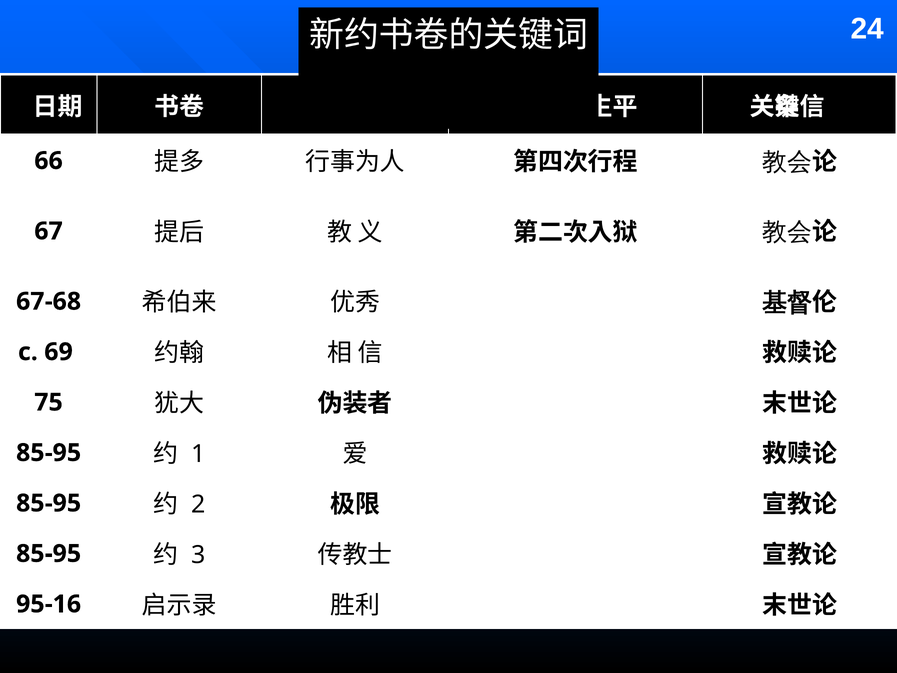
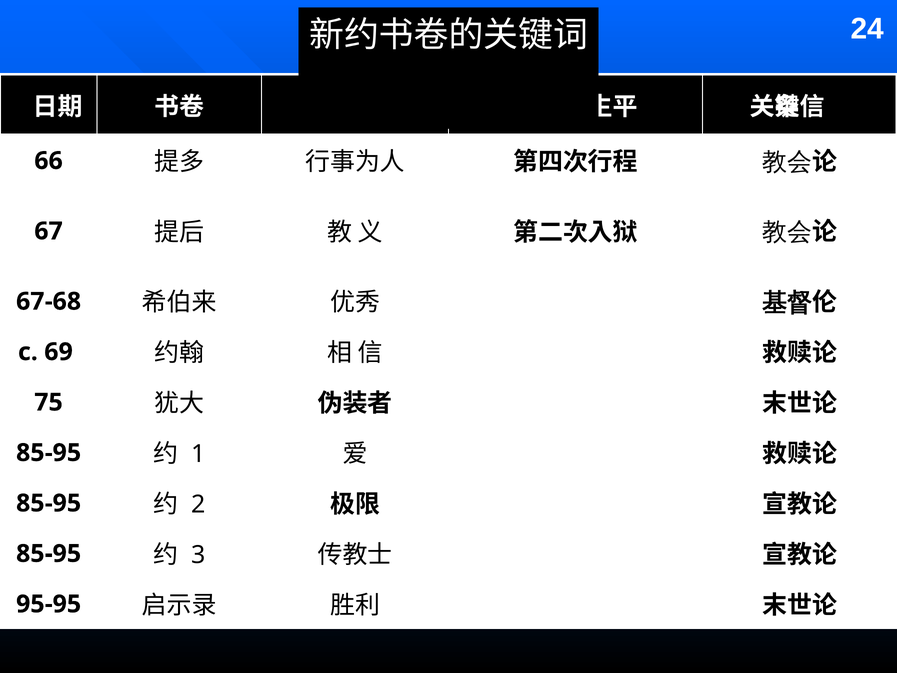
95-16: 95-16 -> 95-95
